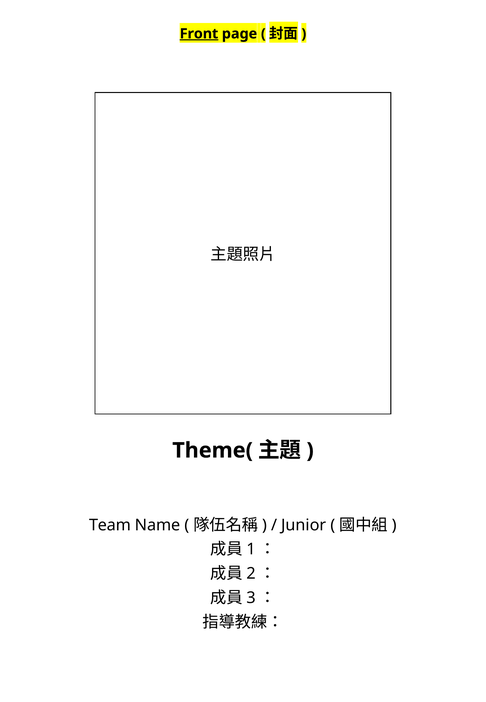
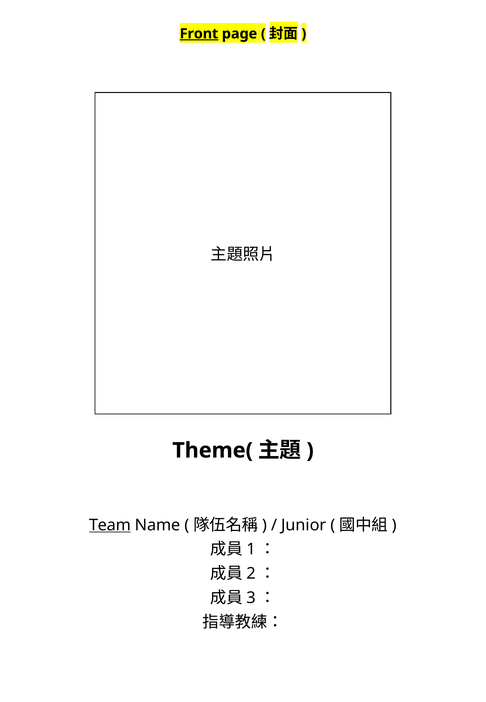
Team underline: none -> present
